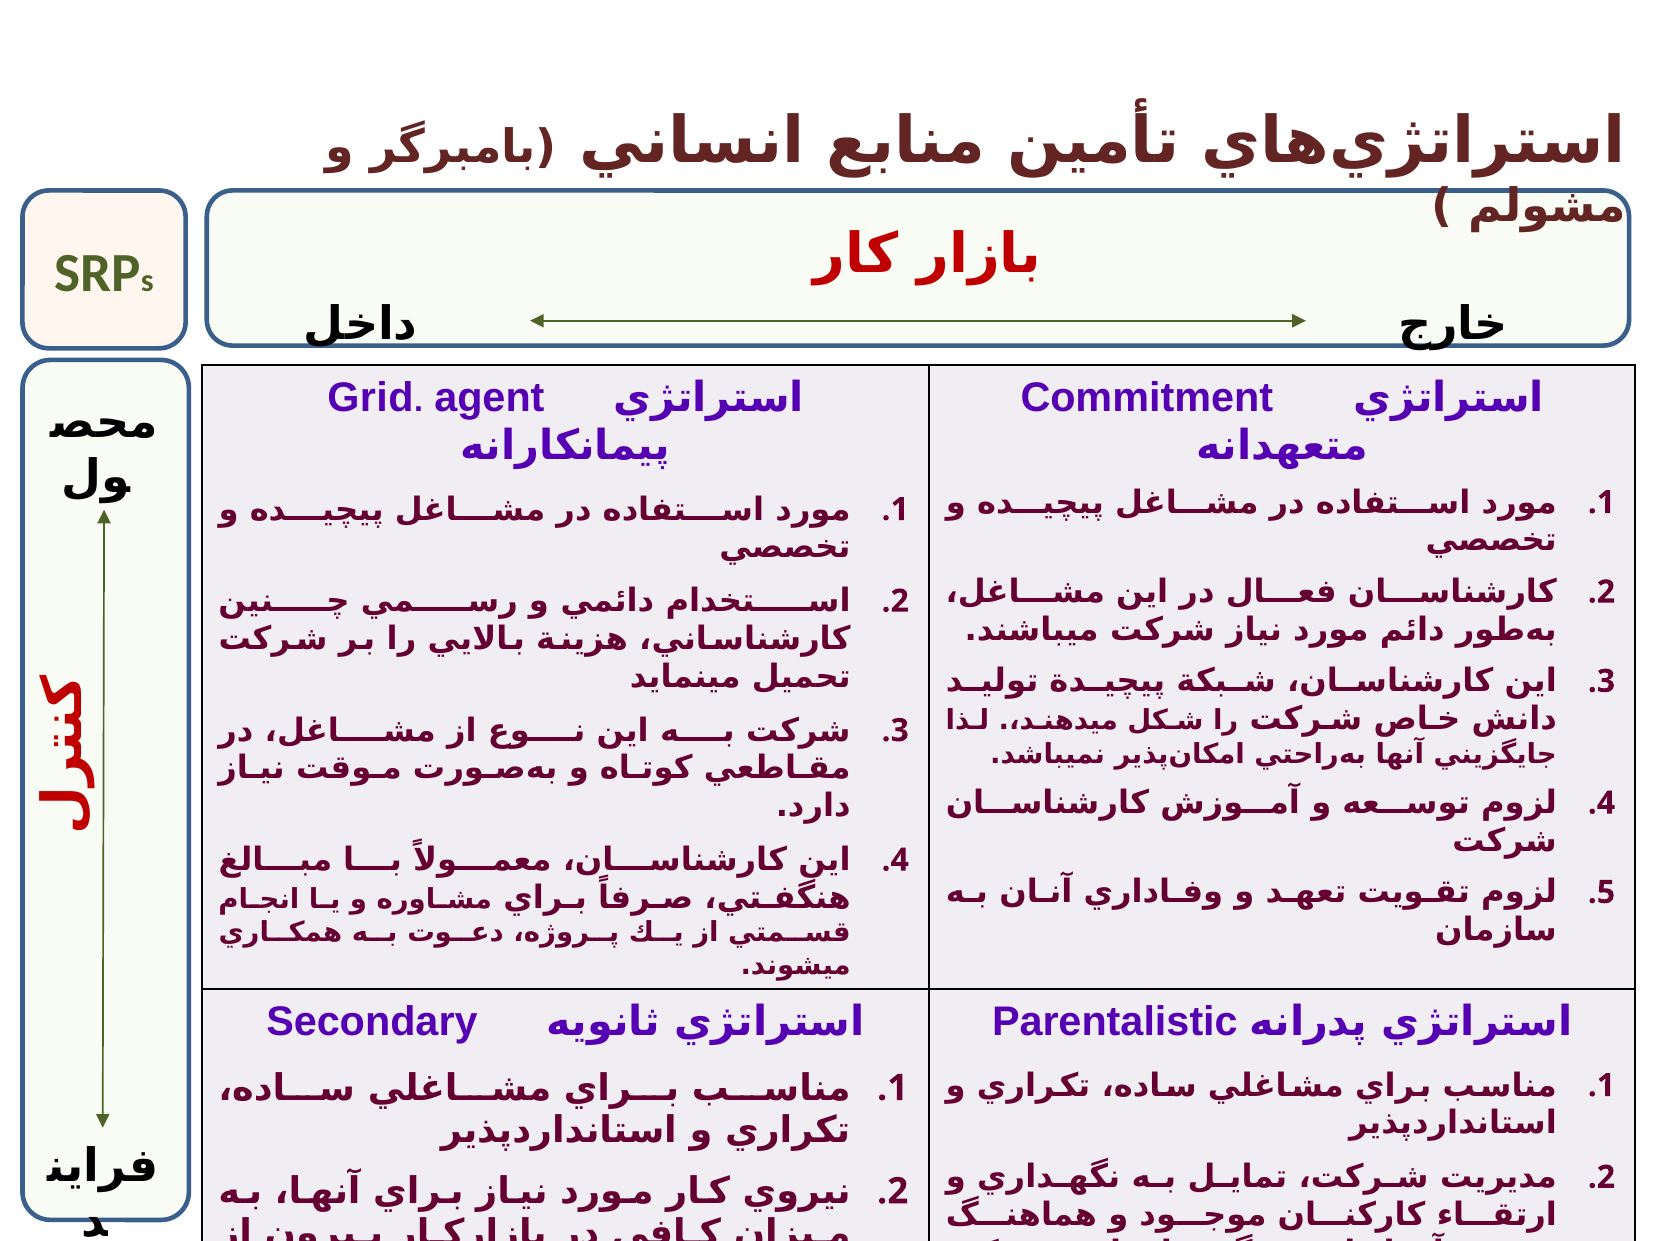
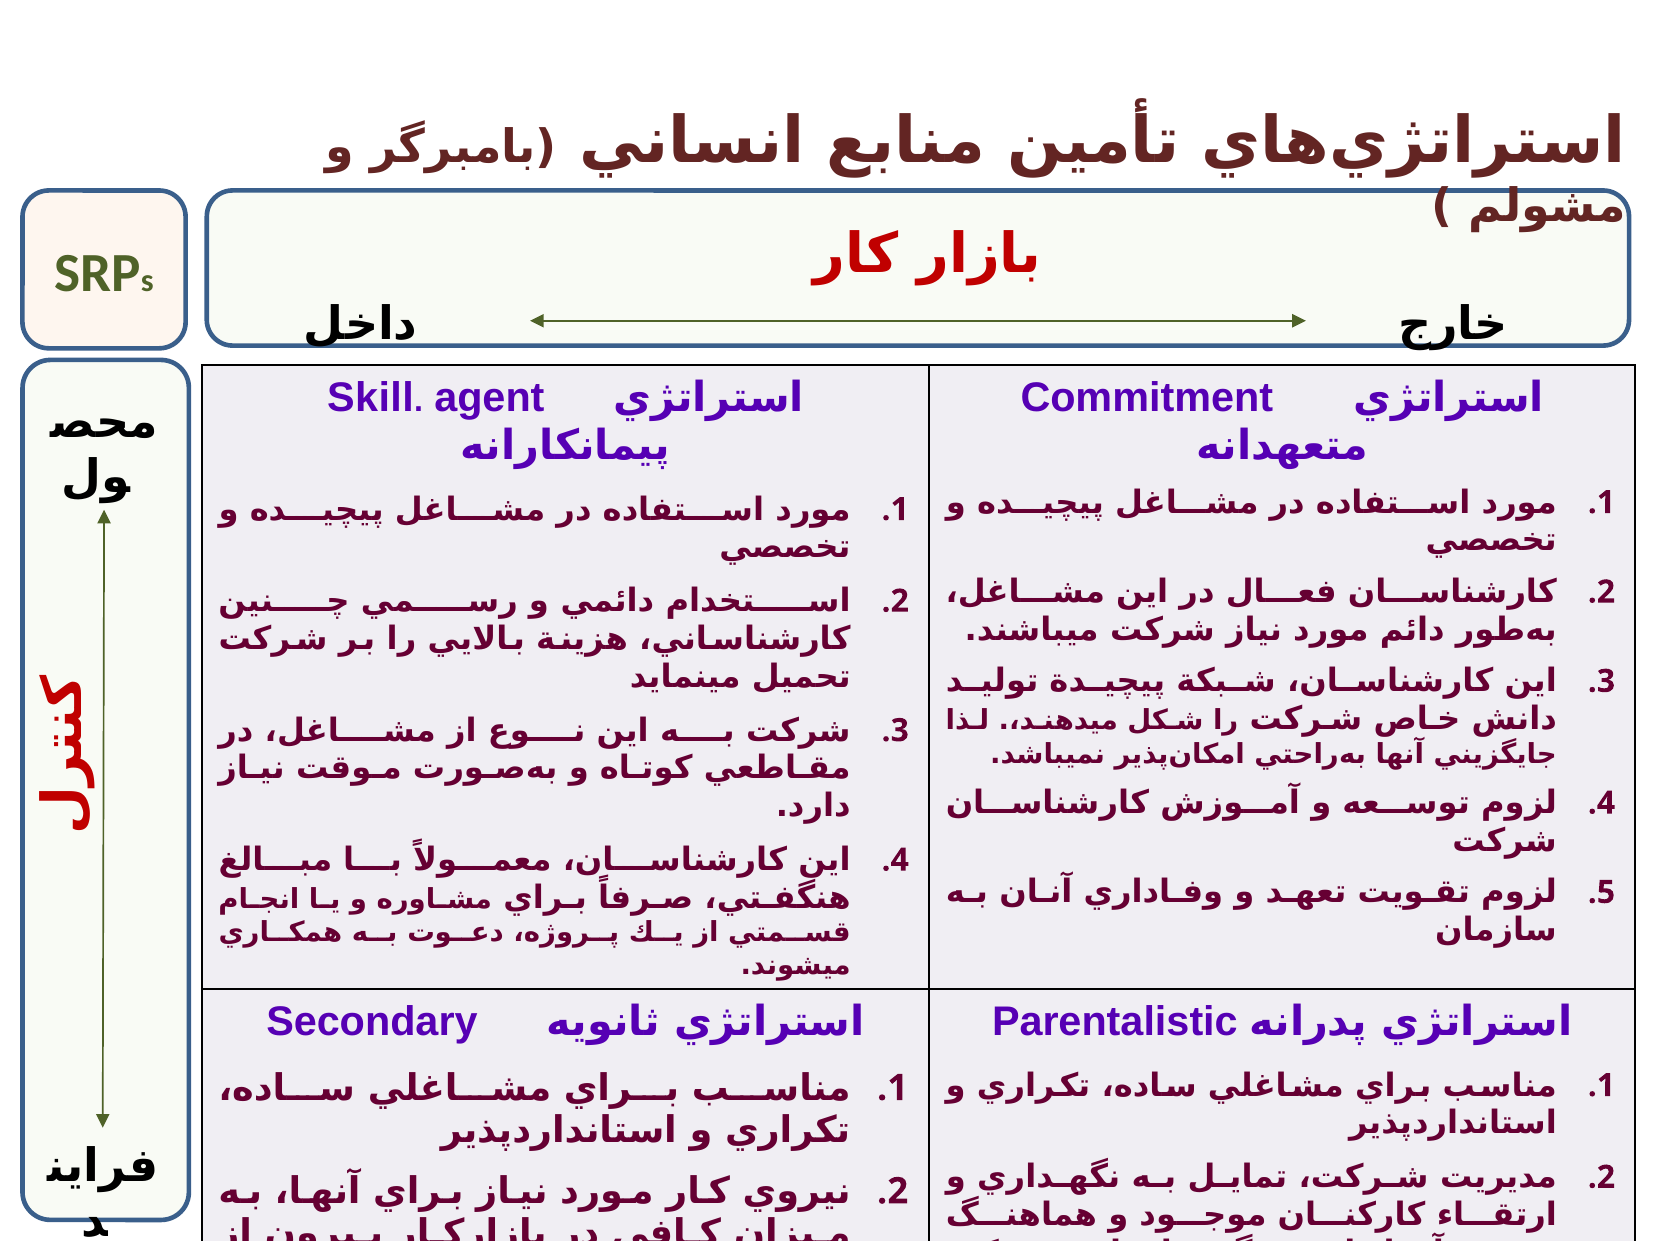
Grid: Grid -> Skill
